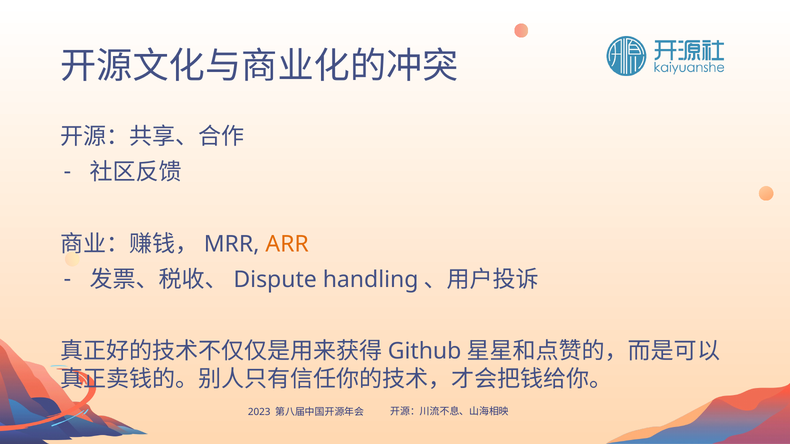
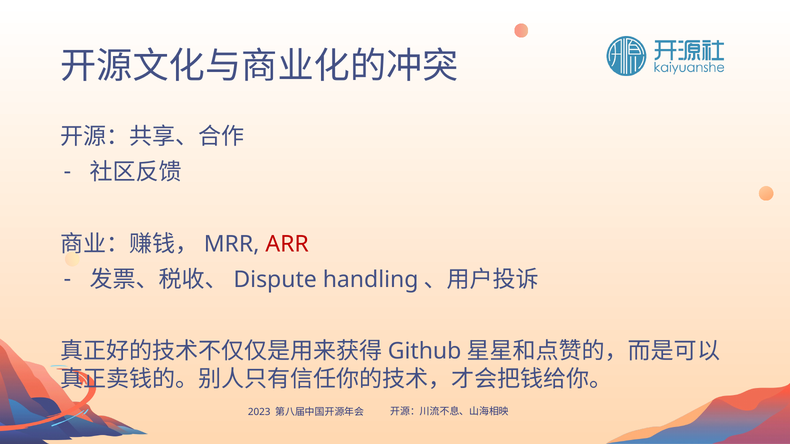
ARR colour: orange -> red
